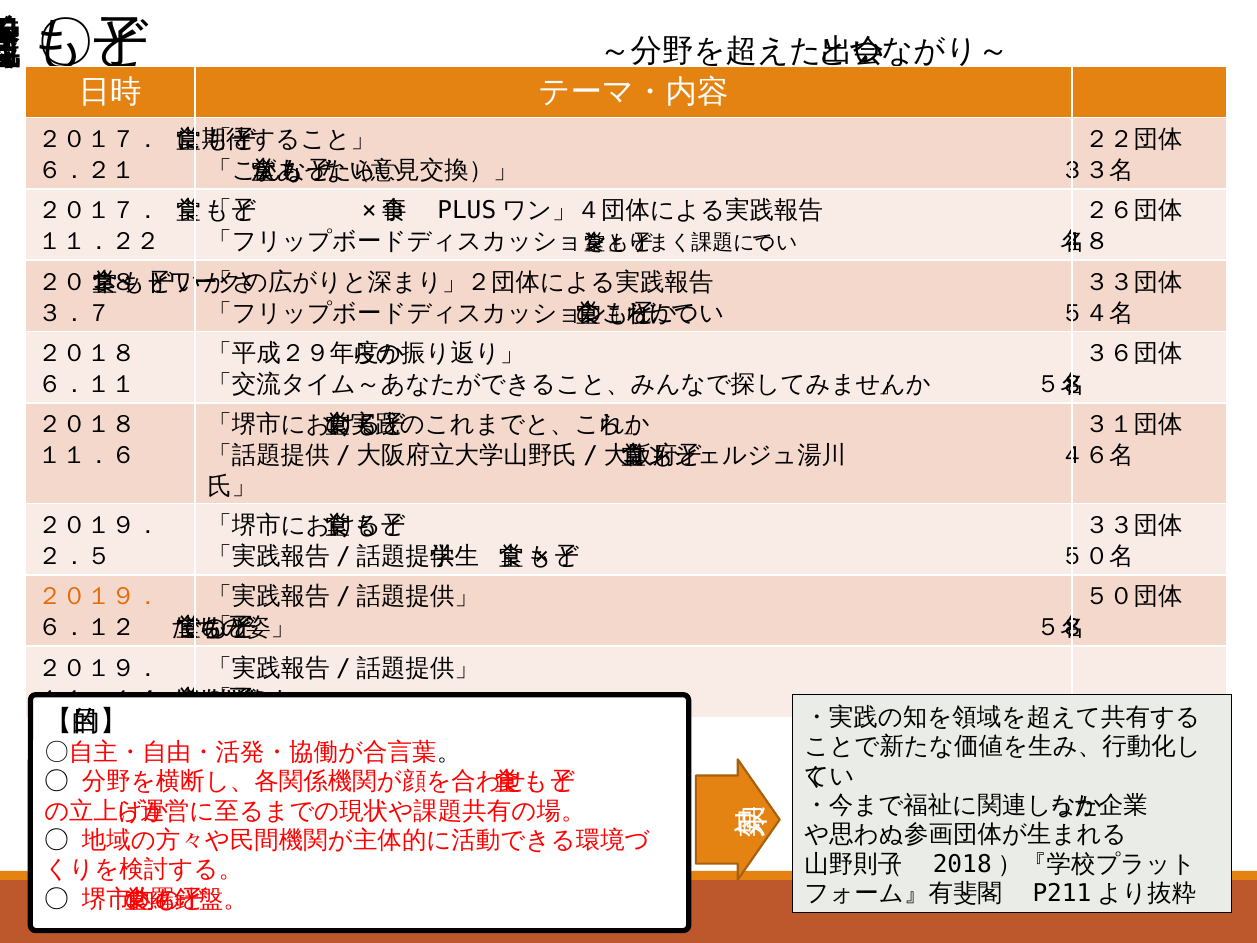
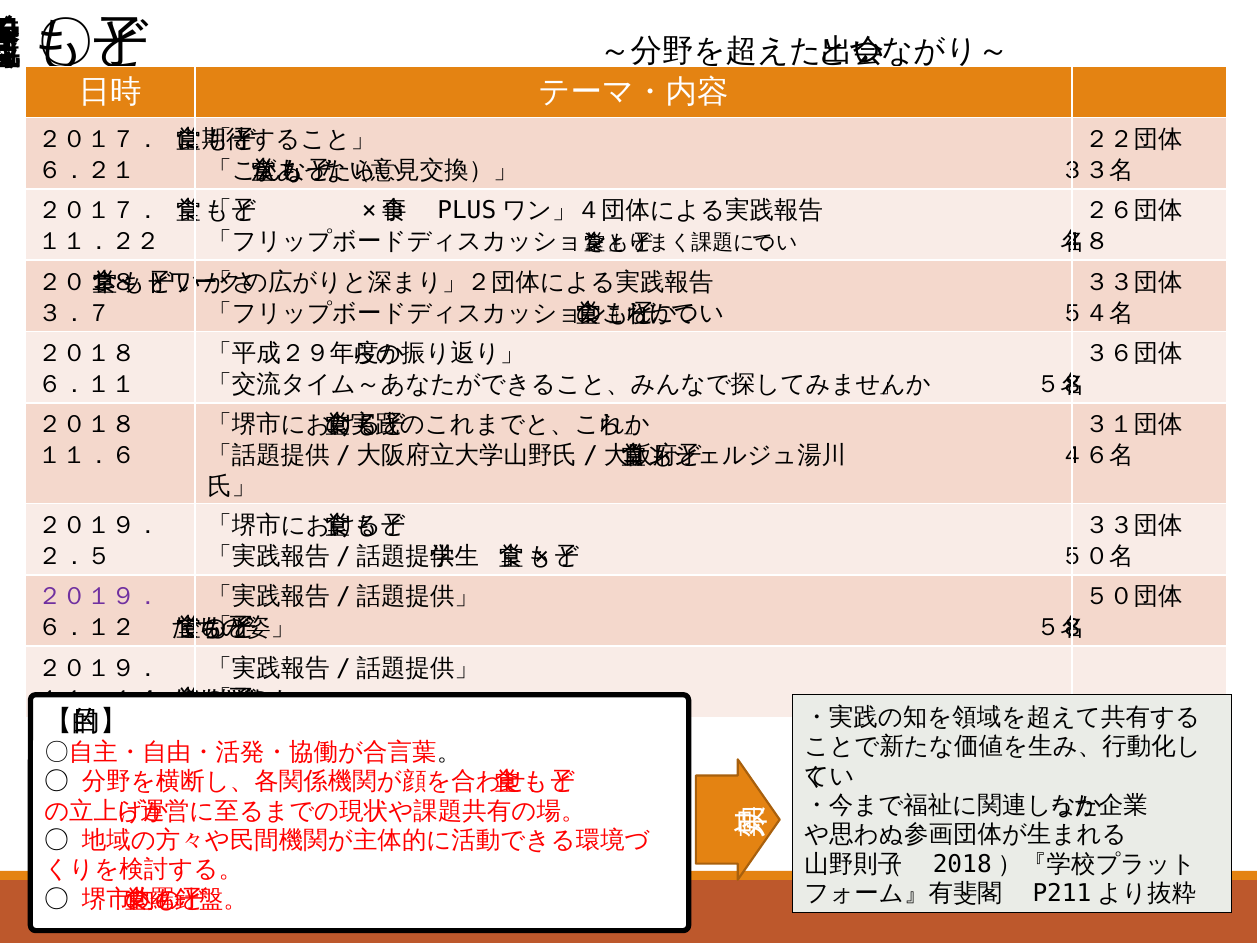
２０１９． at (99, 597) colour: orange -> purple
